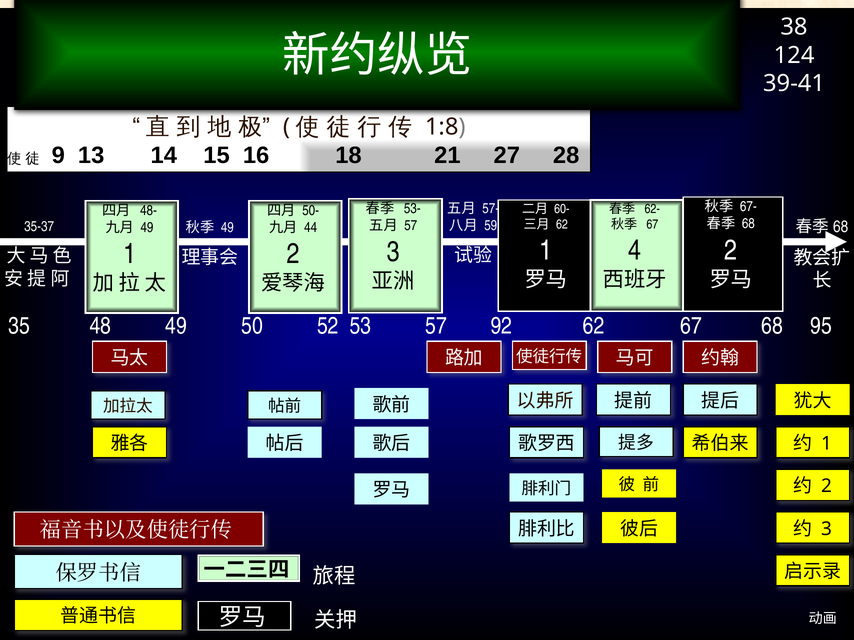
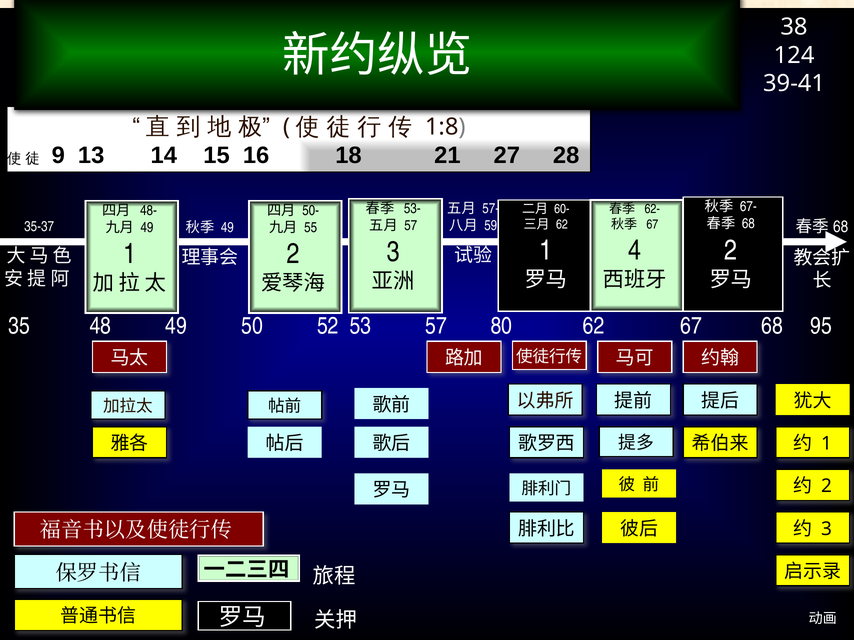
44: 44 -> 55
92: 92 -> 80
